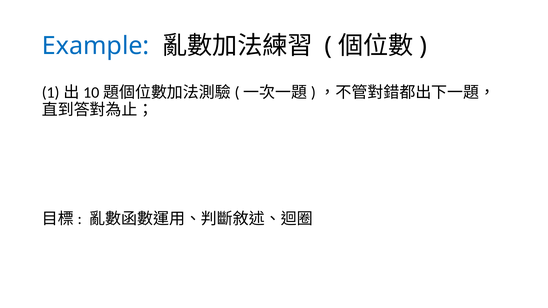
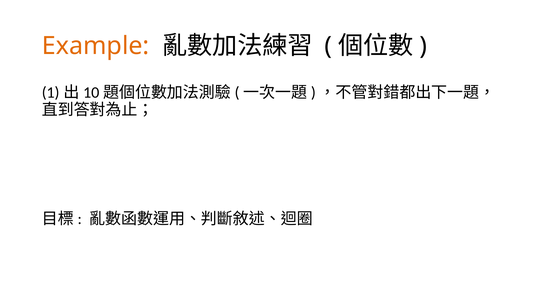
Example colour: blue -> orange
